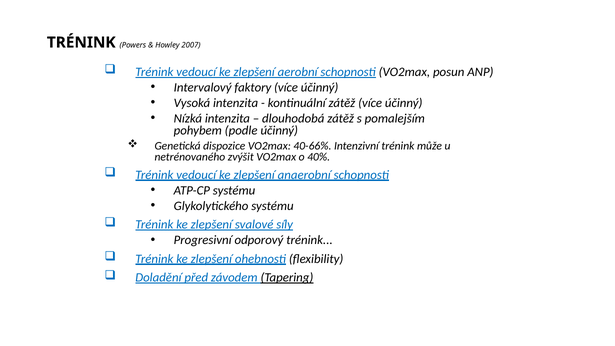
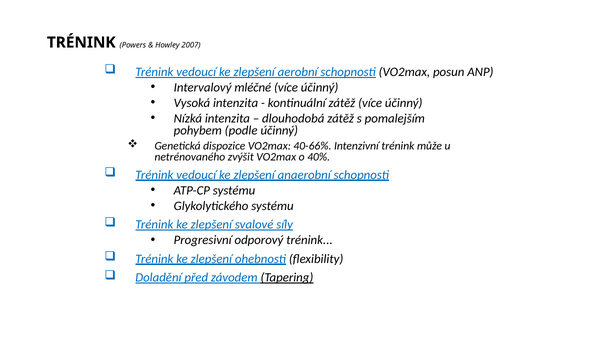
faktory: faktory -> mléčné
